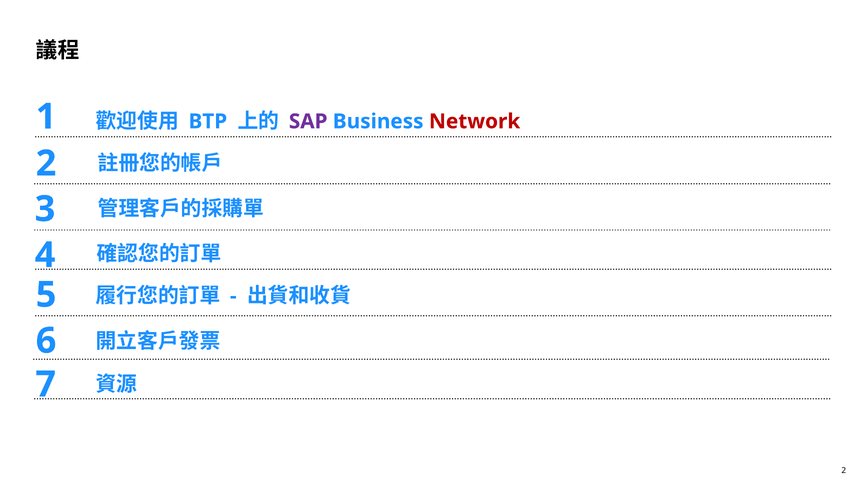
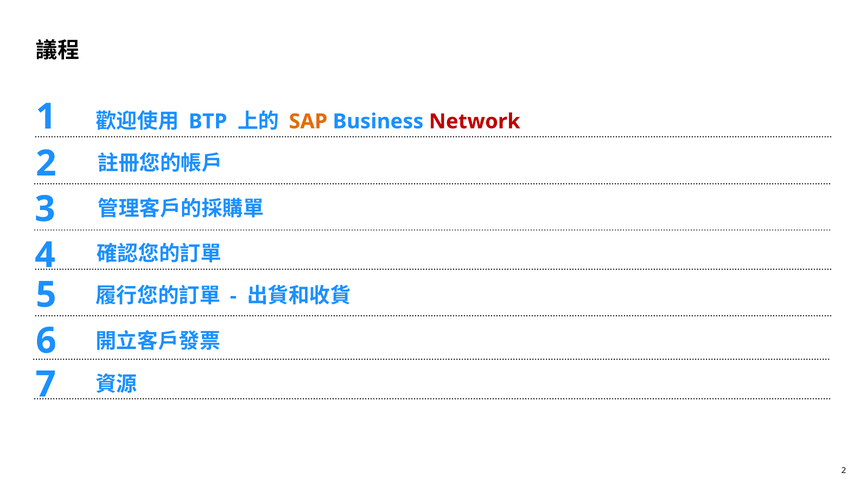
SAP colour: purple -> orange
